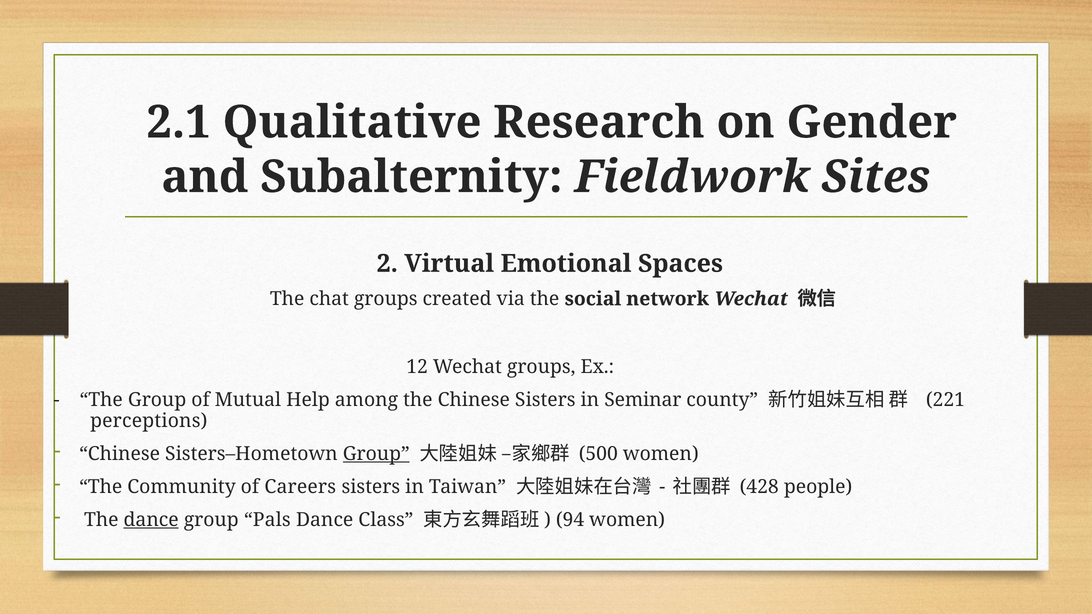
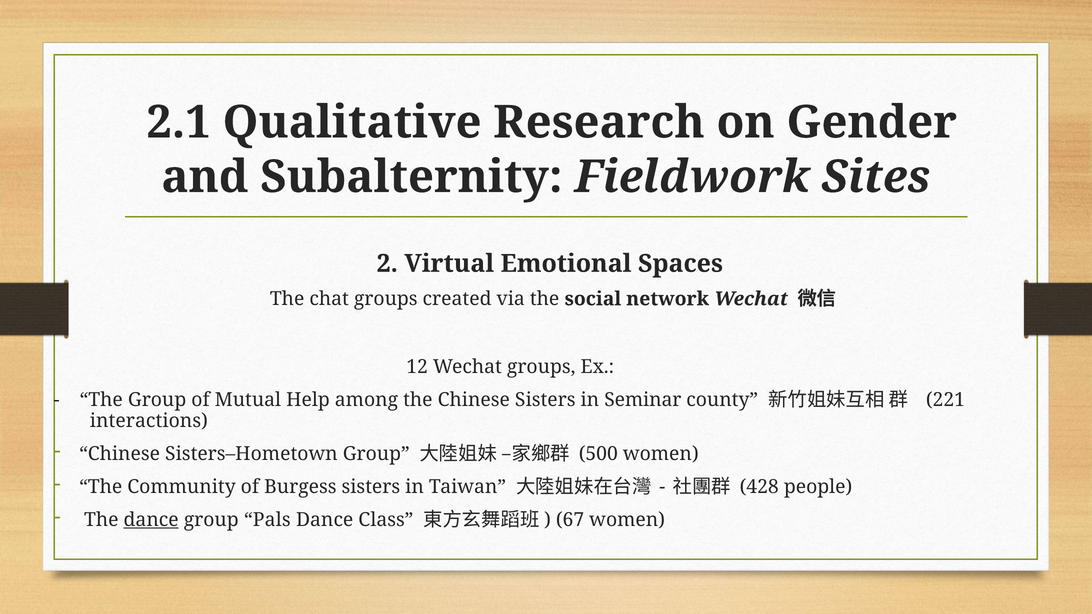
perceptions: perceptions -> interactions
Group at (376, 454) underline: present -> none
Careers: Careers -> Burgess
94: 94 -> 67
